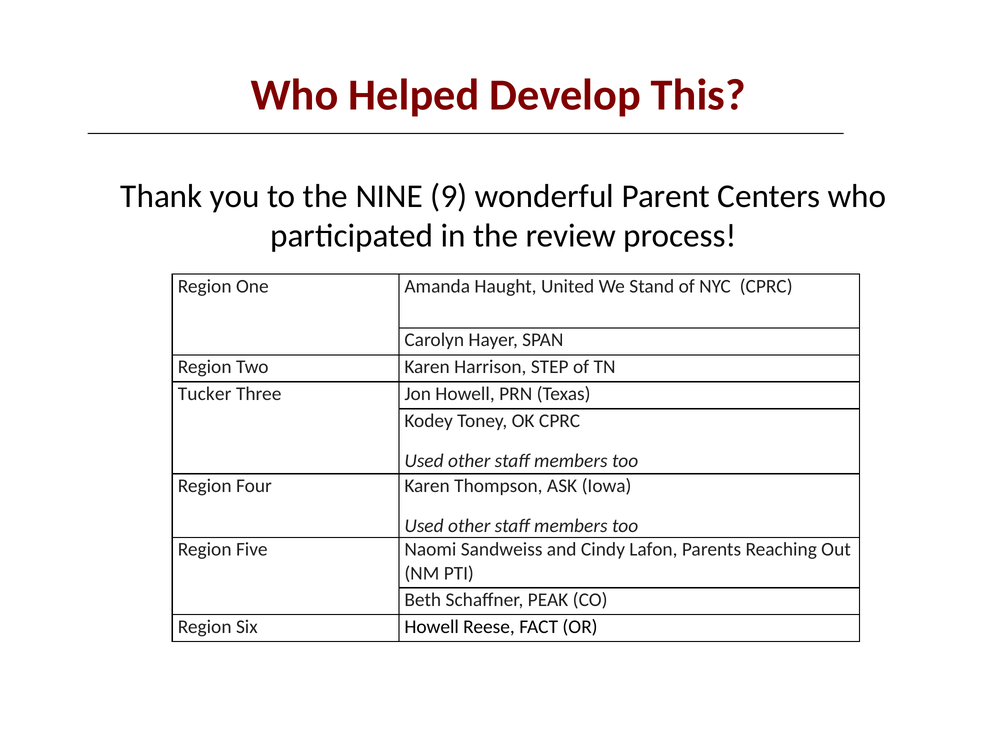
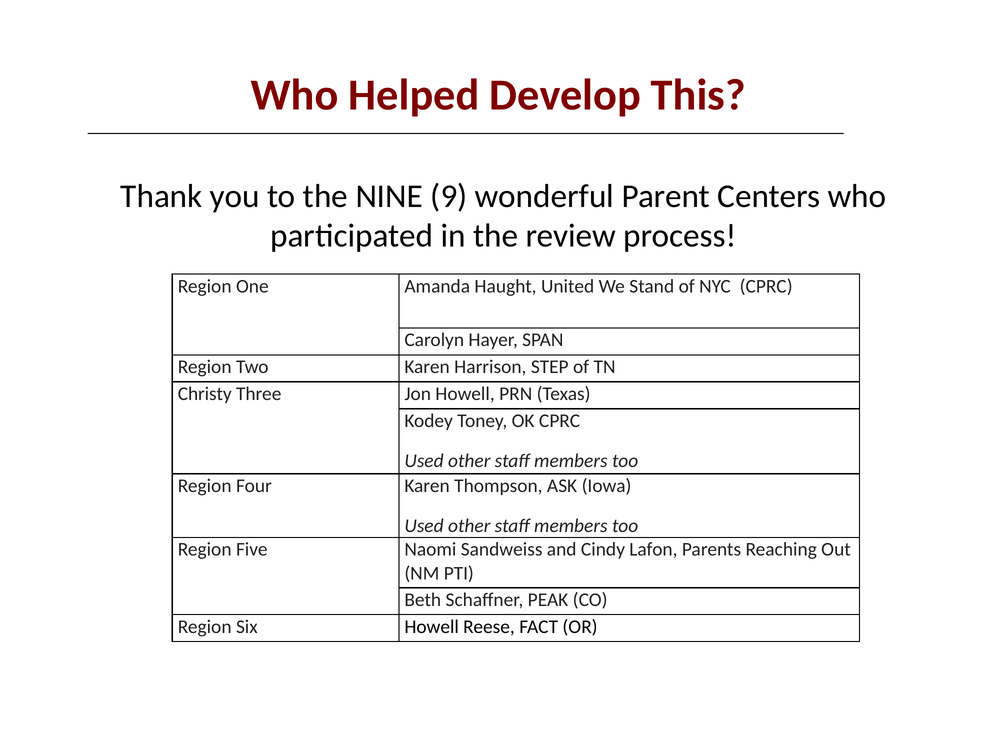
Tucker: Tucker -> Christy
